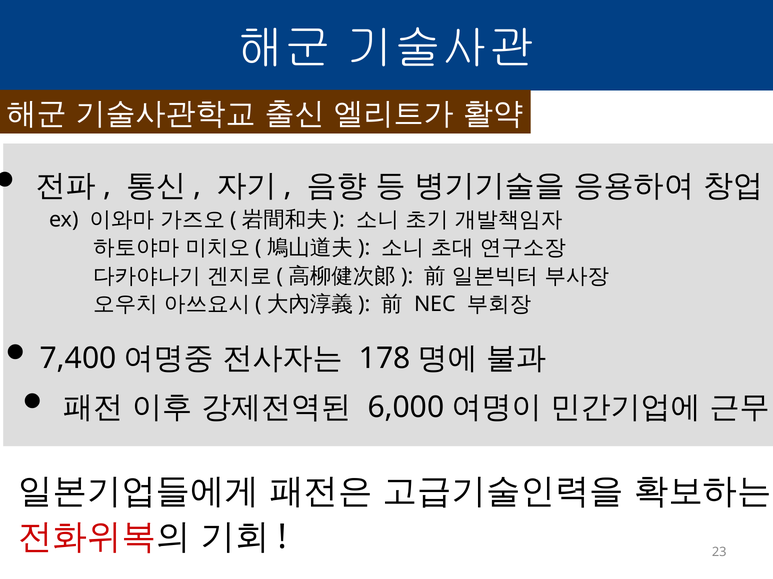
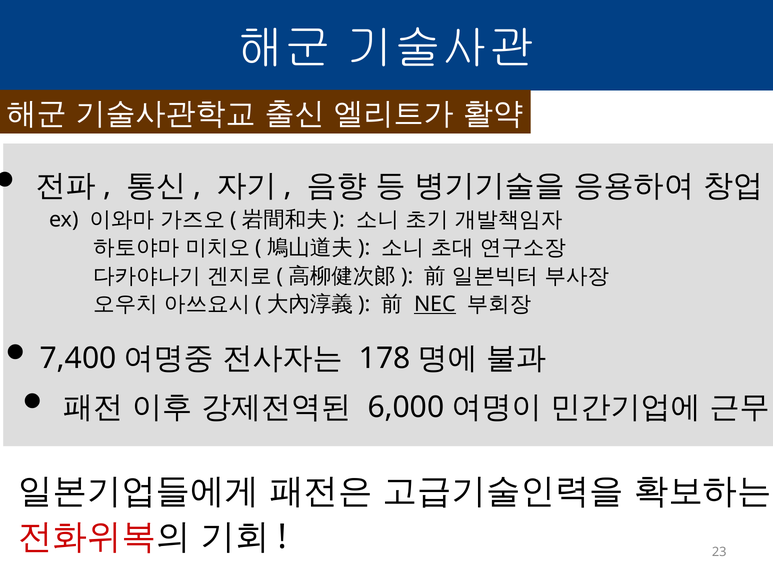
NEC underline: none -> present
